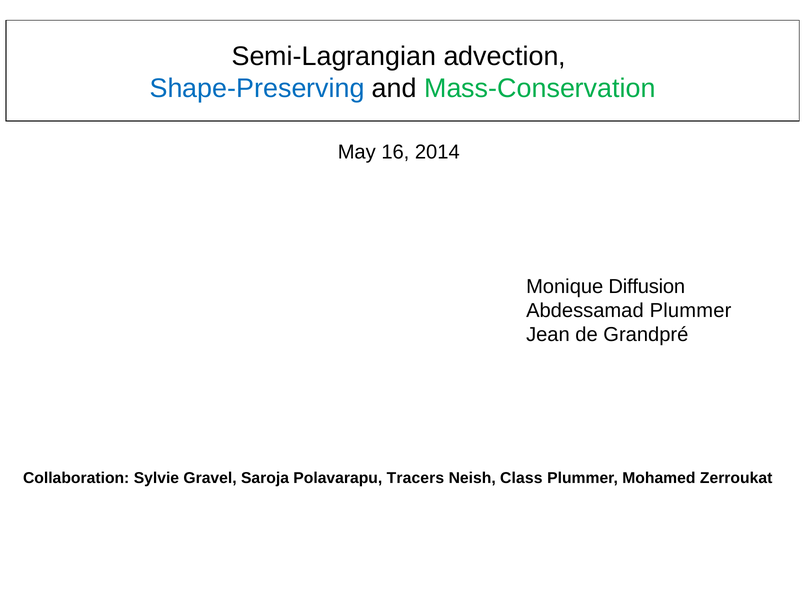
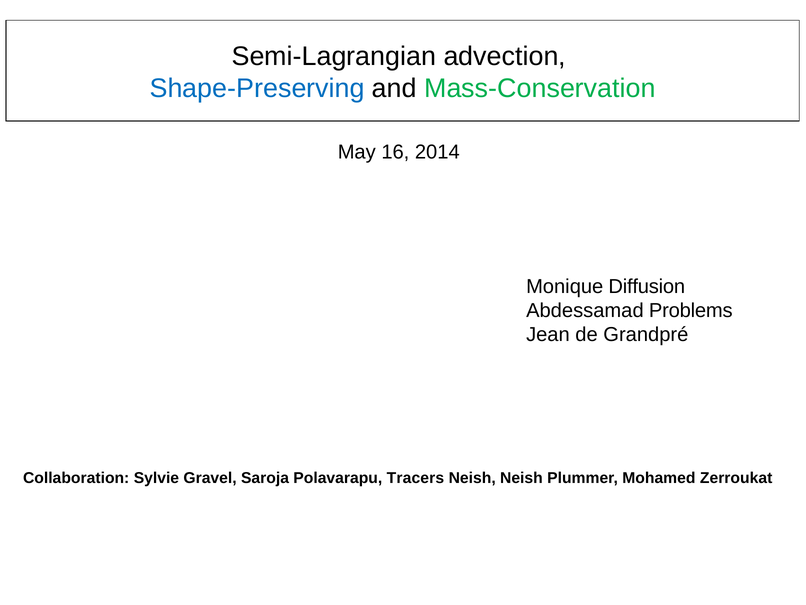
Abdessamad Plummer: Plummer -> Problems
Neish Class: Class -> Neish
